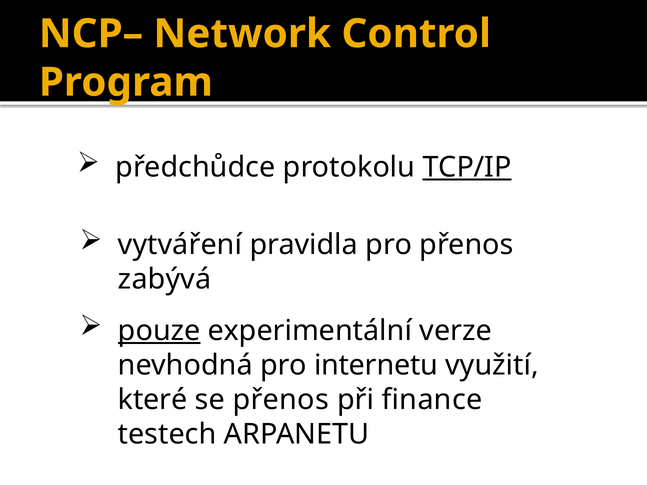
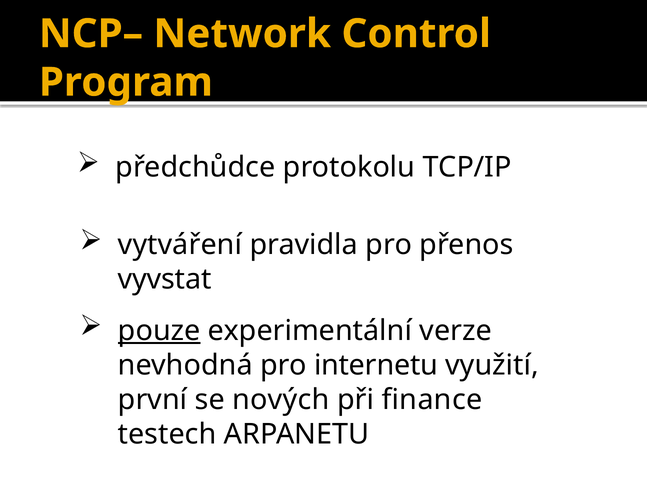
TCP/IP underline: present -> none
zabývá: zabývá -> vyvstat
které: které -> první
se přenos: přenos -> nových
